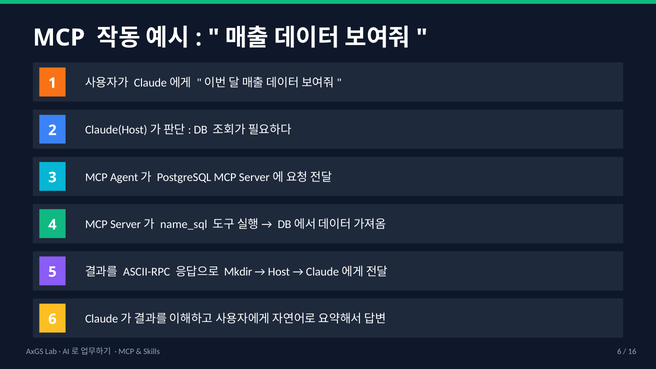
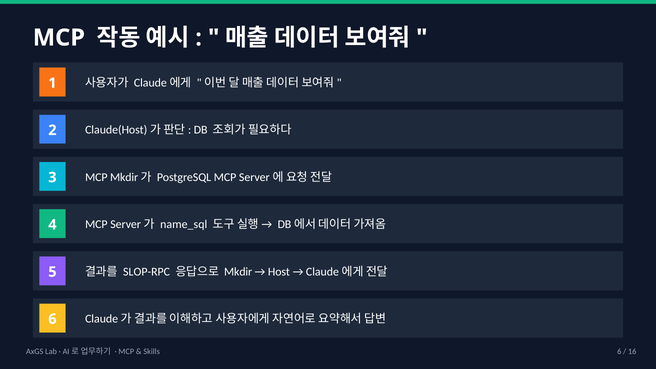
MCP Agent: Agent -> Mkdir
ASCII-RPC: ASCII-RPC -> SLOP-RPC
